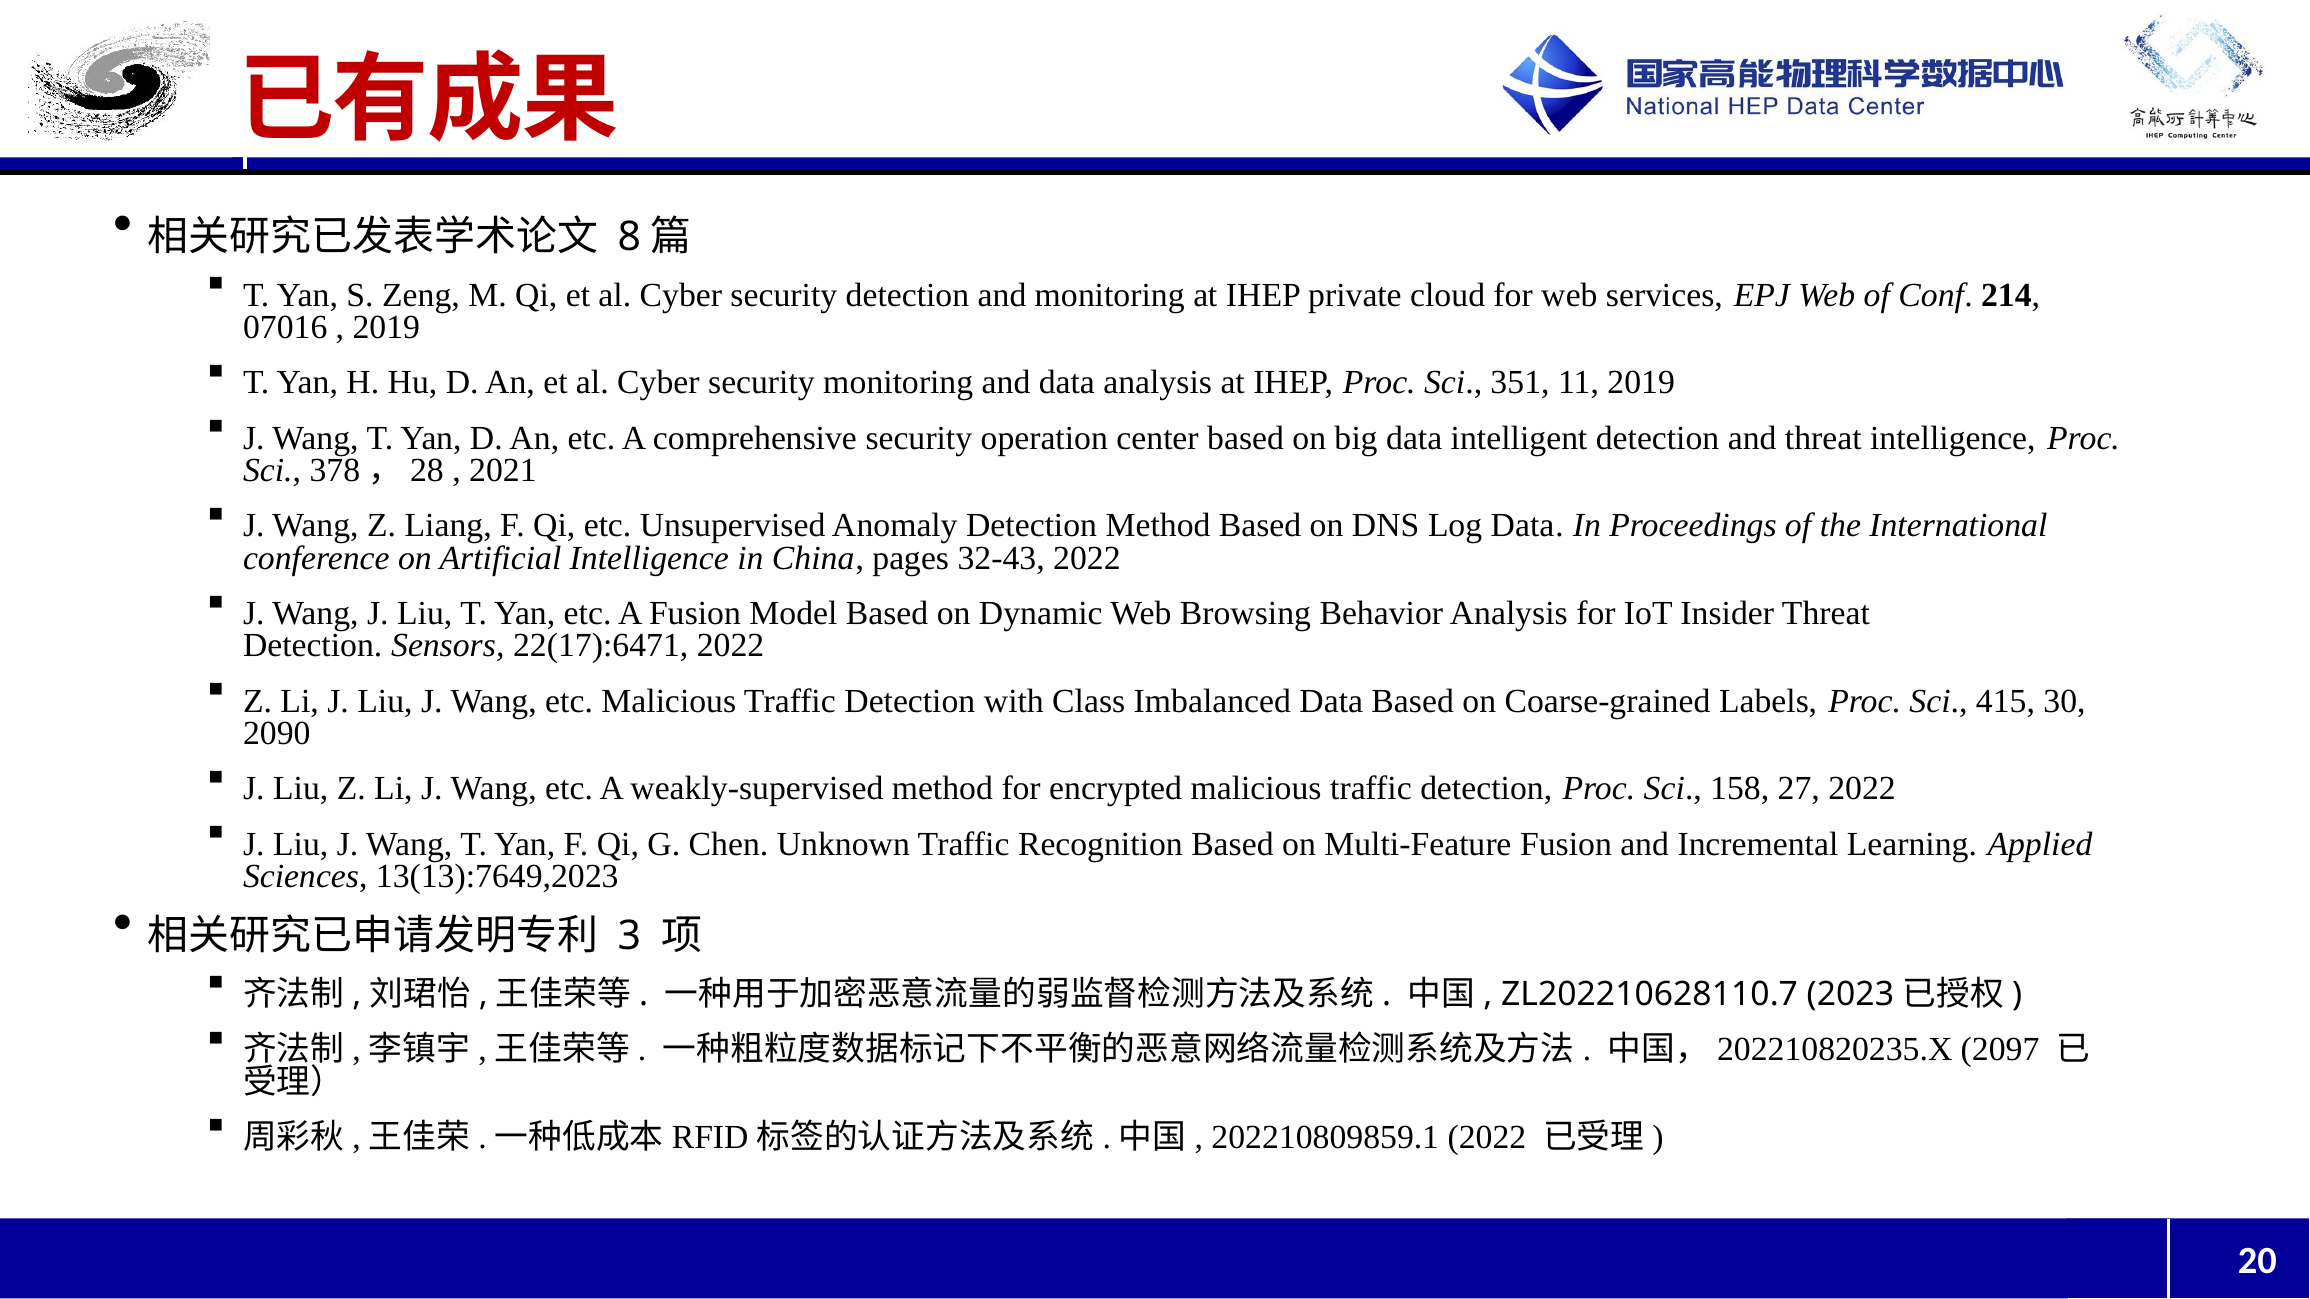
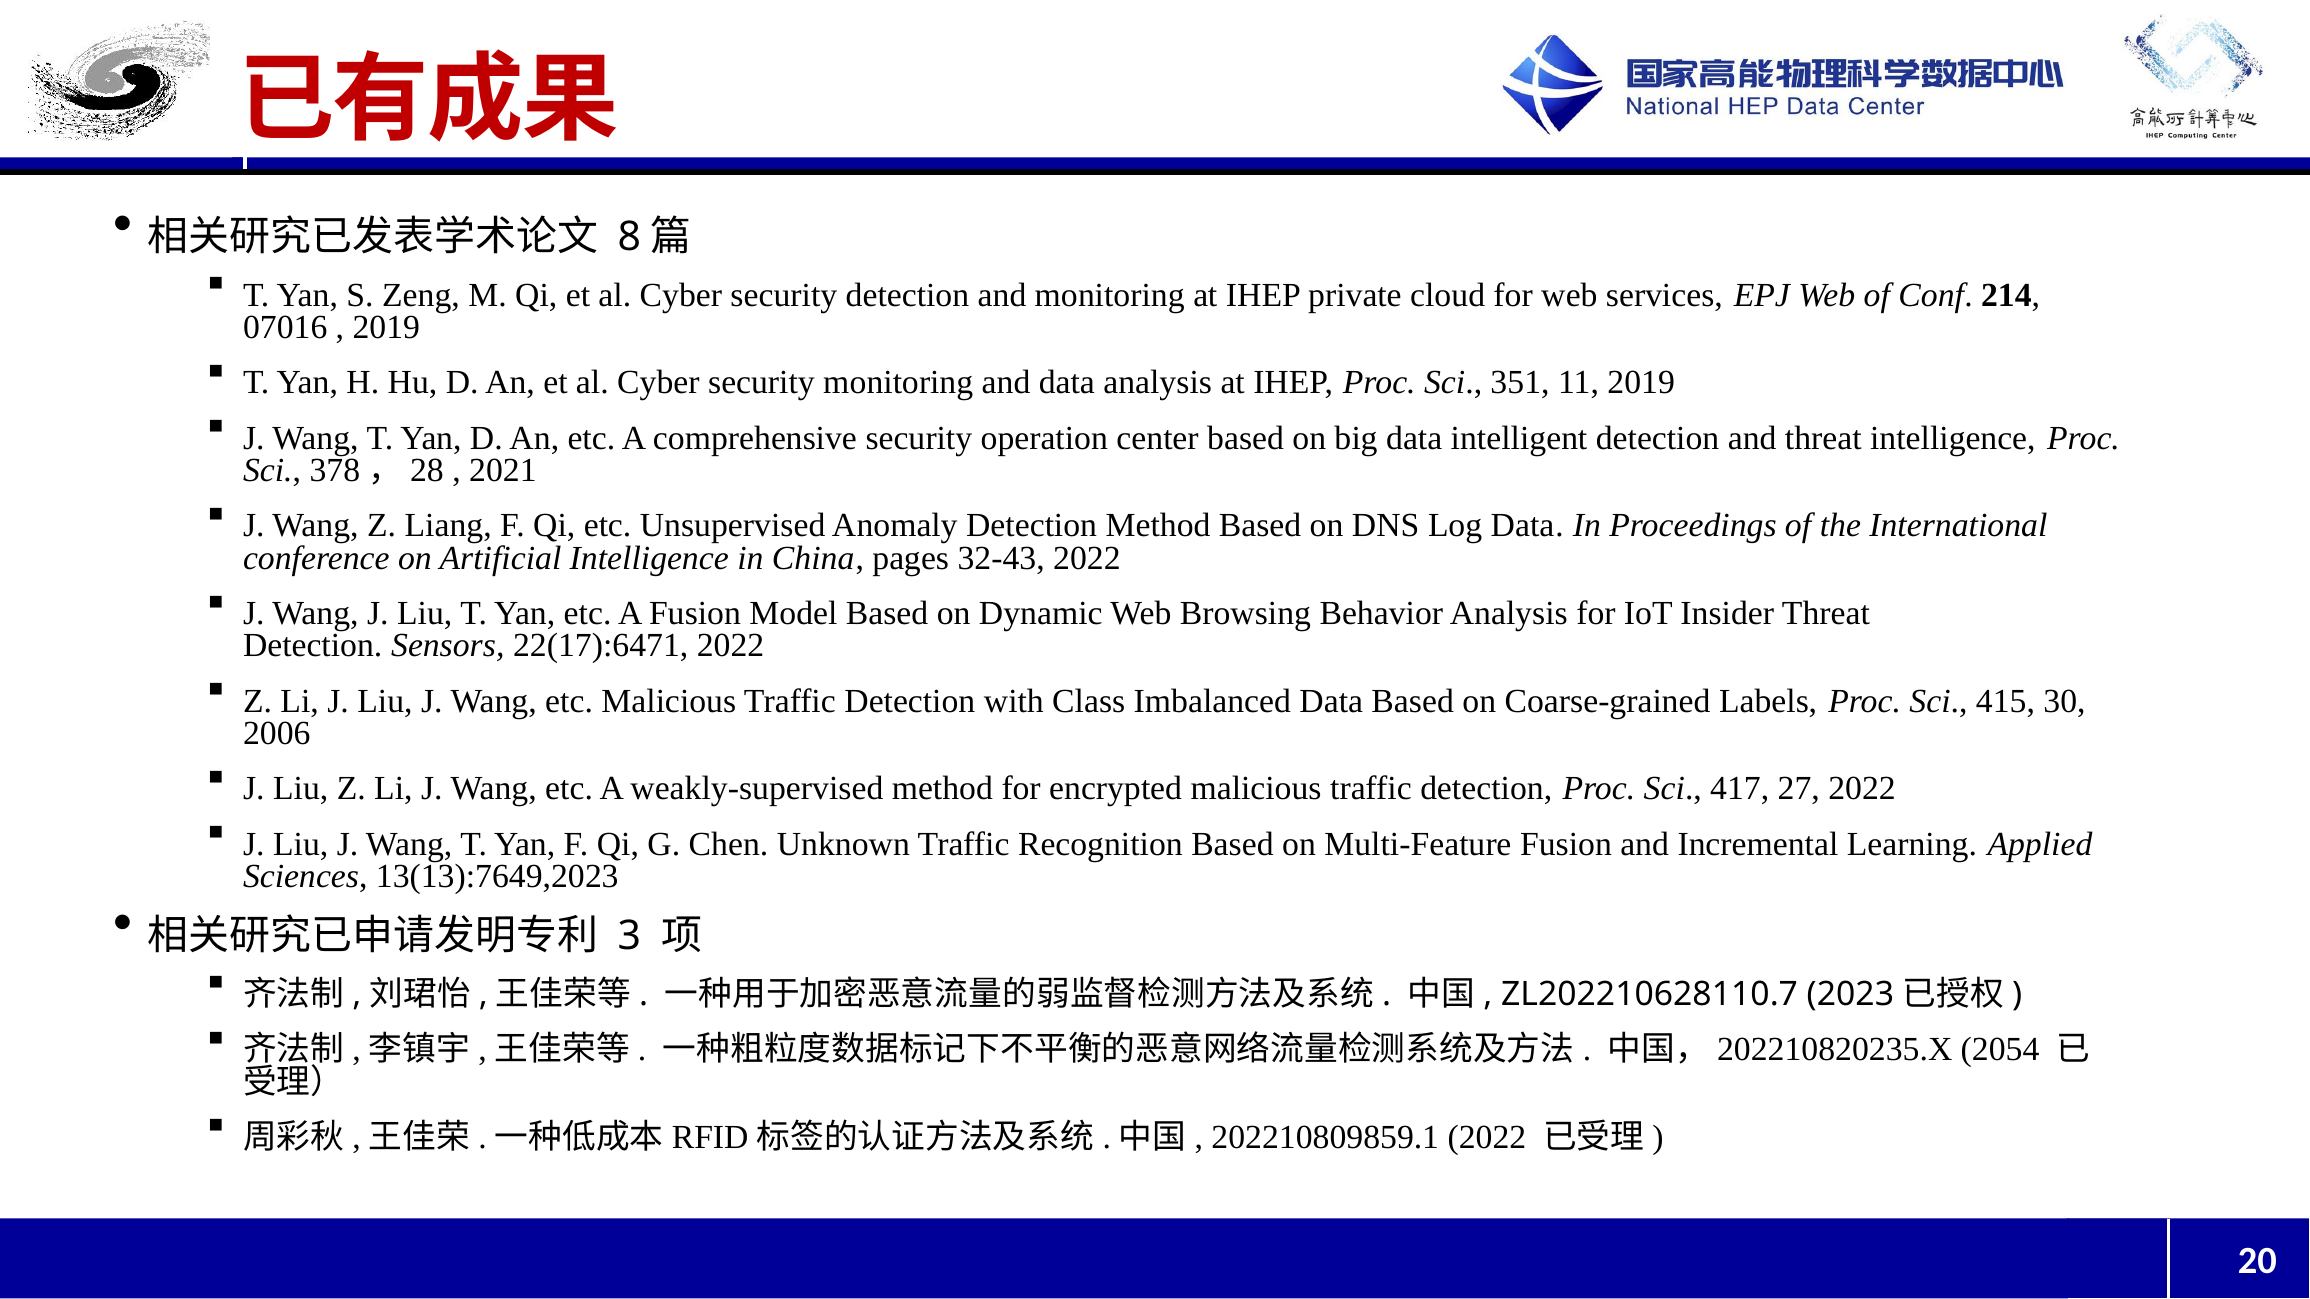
2090: 2090 -> 2006
158: 158 -> 417
2097: 2097 -> 2054
